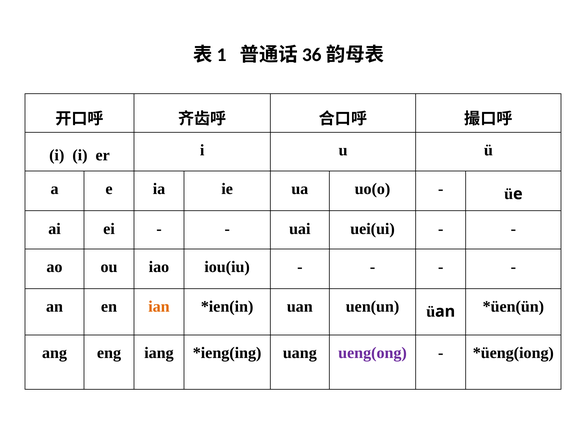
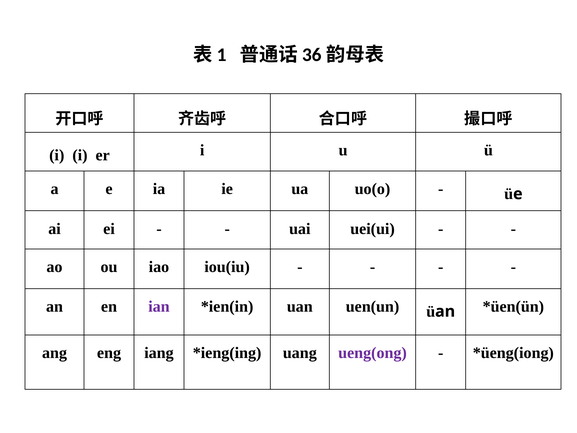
ian colour: orange -> purple
